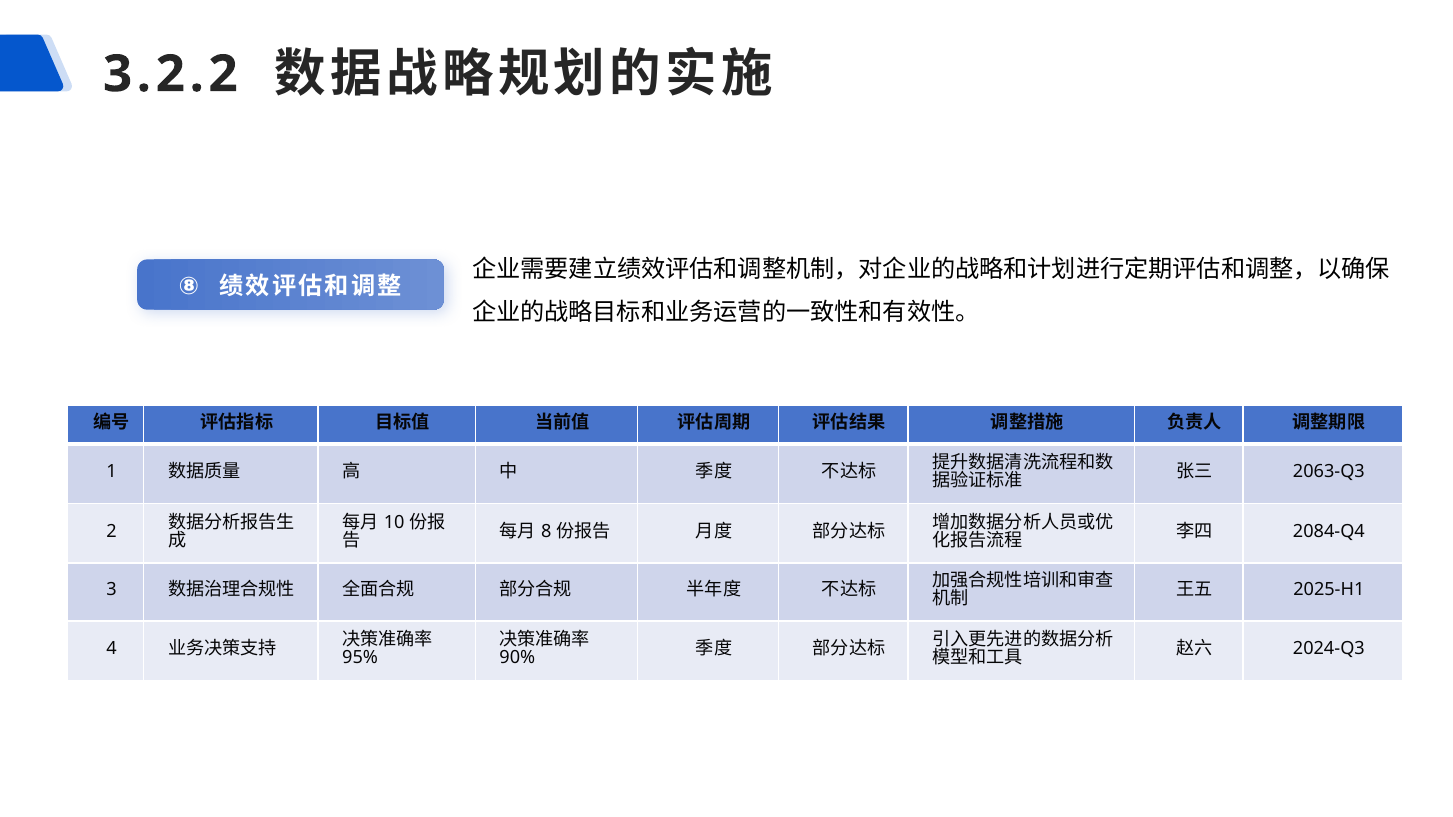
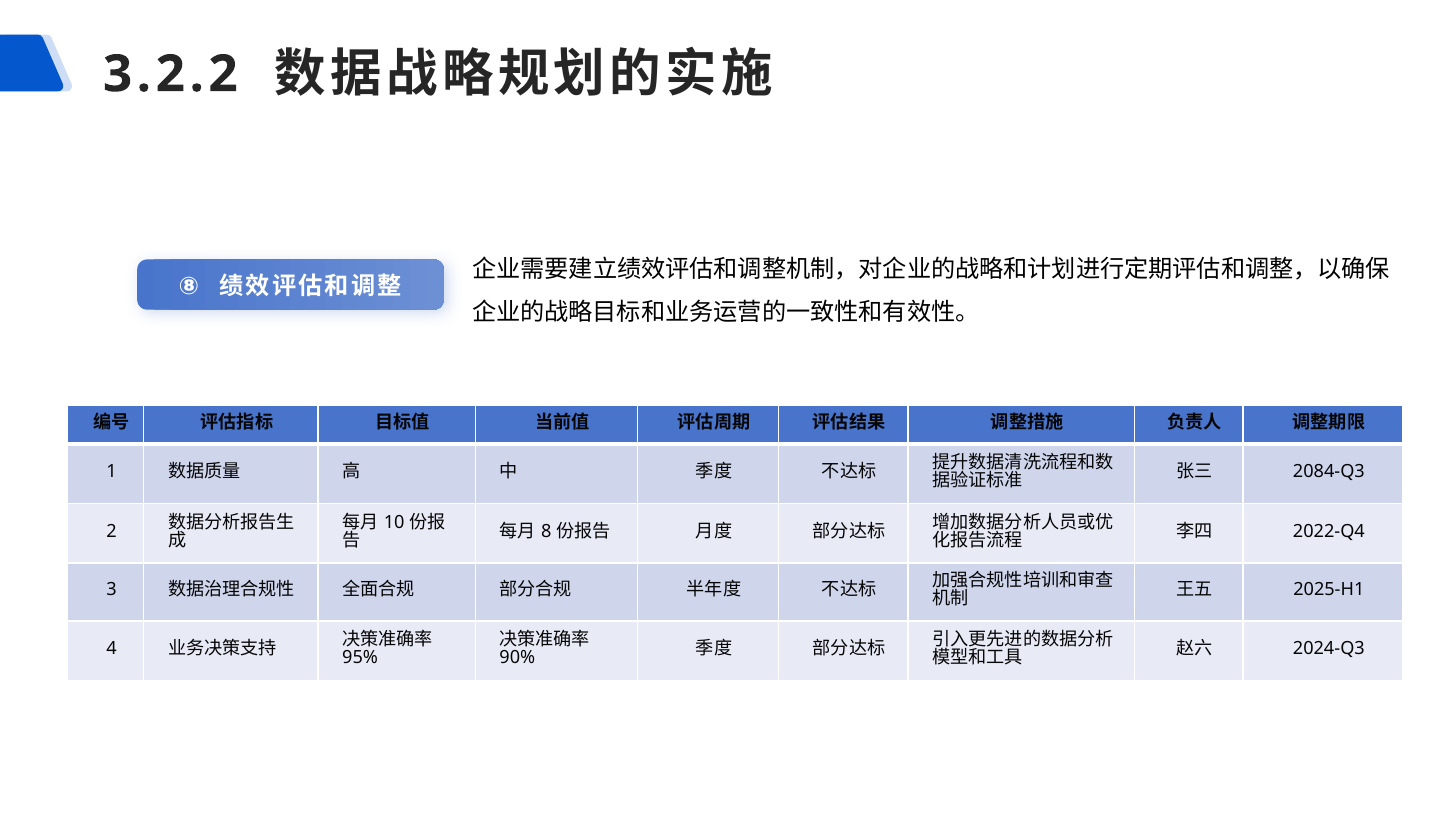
2063-Q3: 2063-Q3 -> 2084-Q3
2084-Q4: 2084-Q4 -> 2022-Q4
